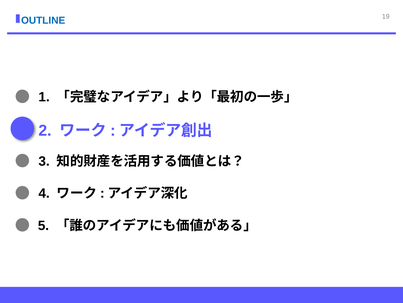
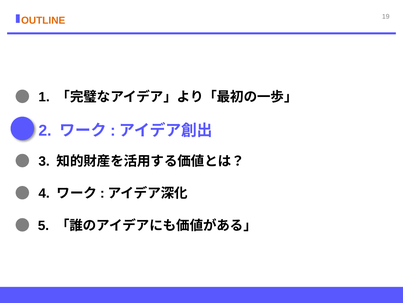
OUTLINE colour: blue -> orange
